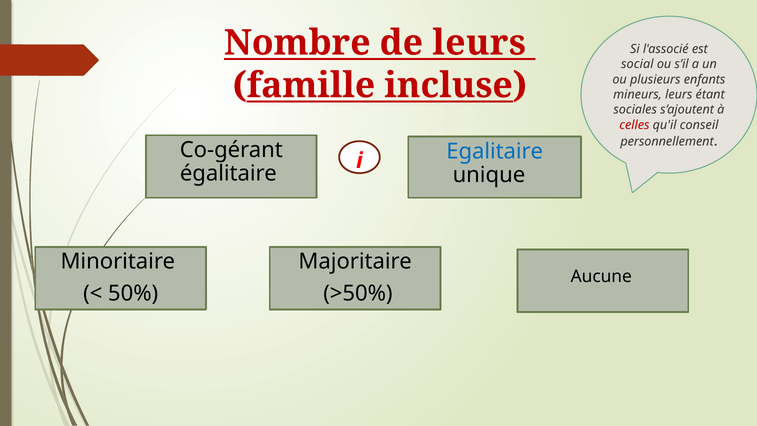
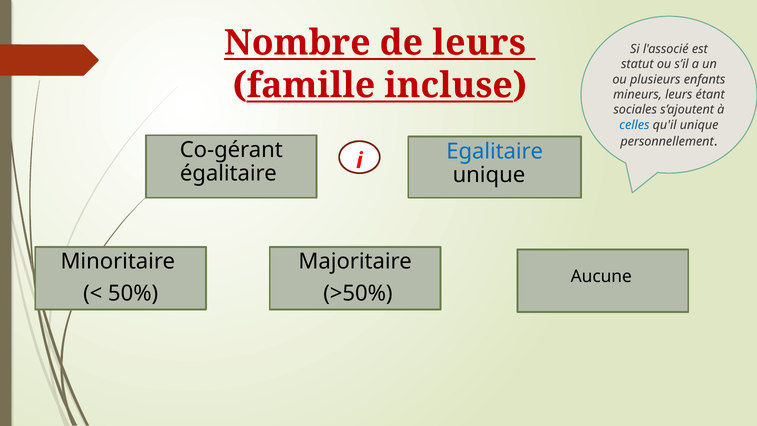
social: social -> statut
celles colour: red -> blue
qu'il conseil: conseil -> unique
